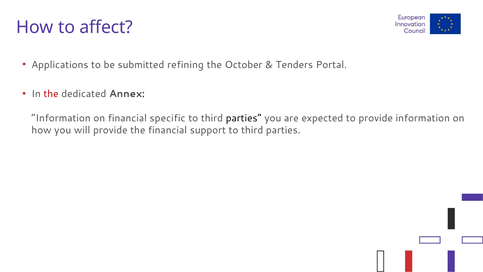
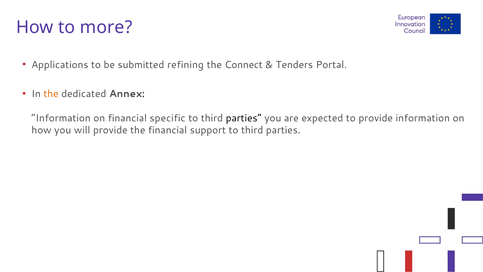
affect: affect -> more
October: October -> Connect
the at (51, 94) colour: red -> orange
